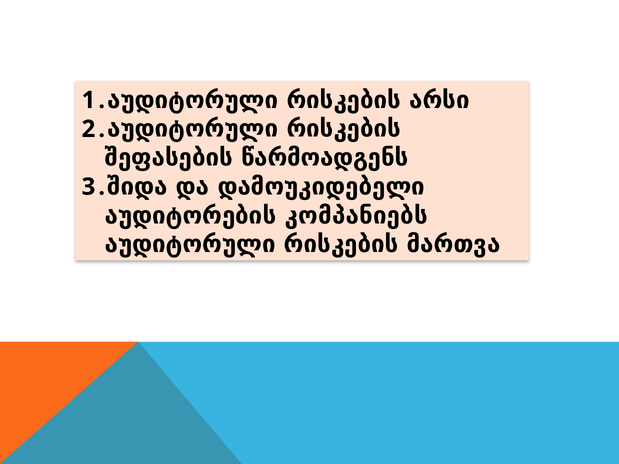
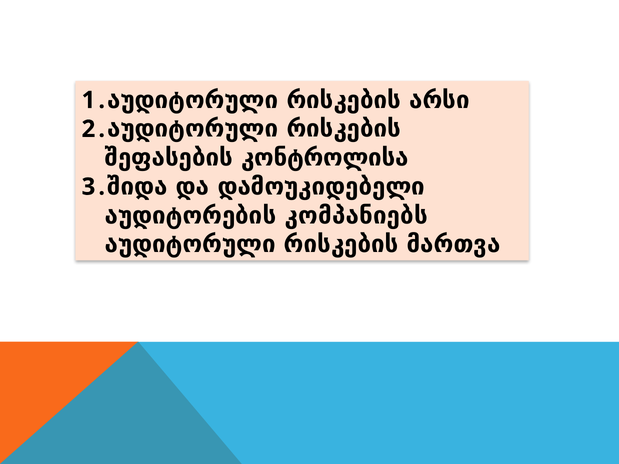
წარმოადგენს: წარმოადგენს -> კონტროლისა
